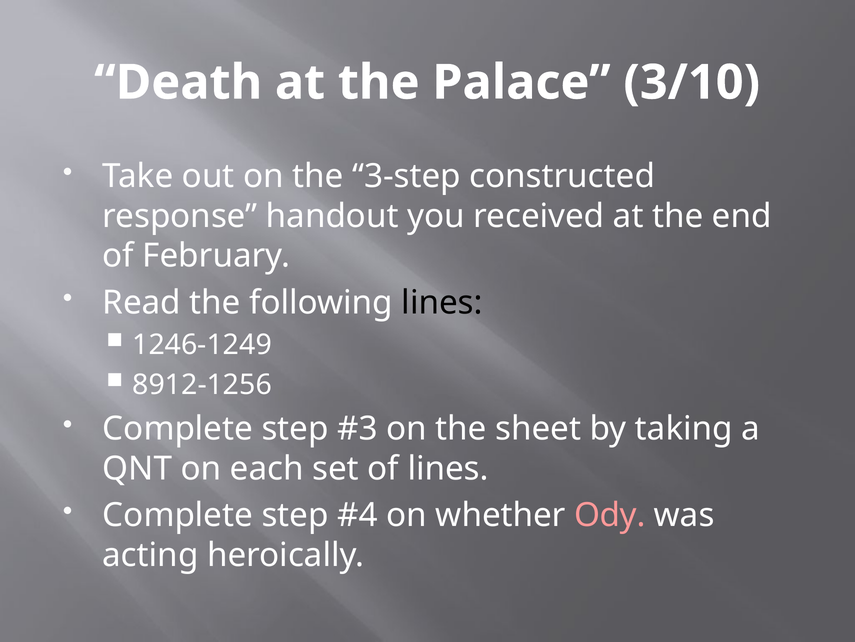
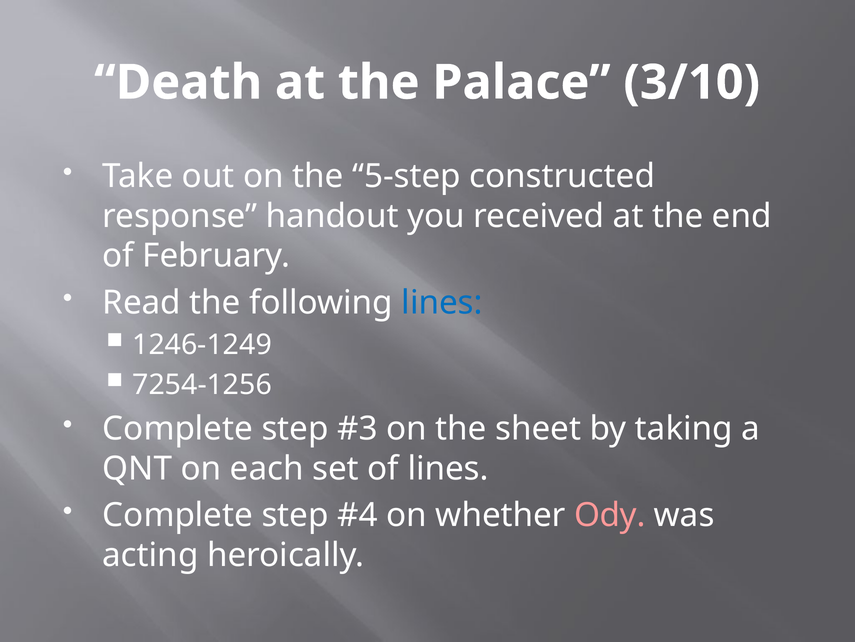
3-step: 3-step -> 5-step
lines at (442, 302) colour: black -> blue
8912-1256: 8912-1256 -> 7254-1256
